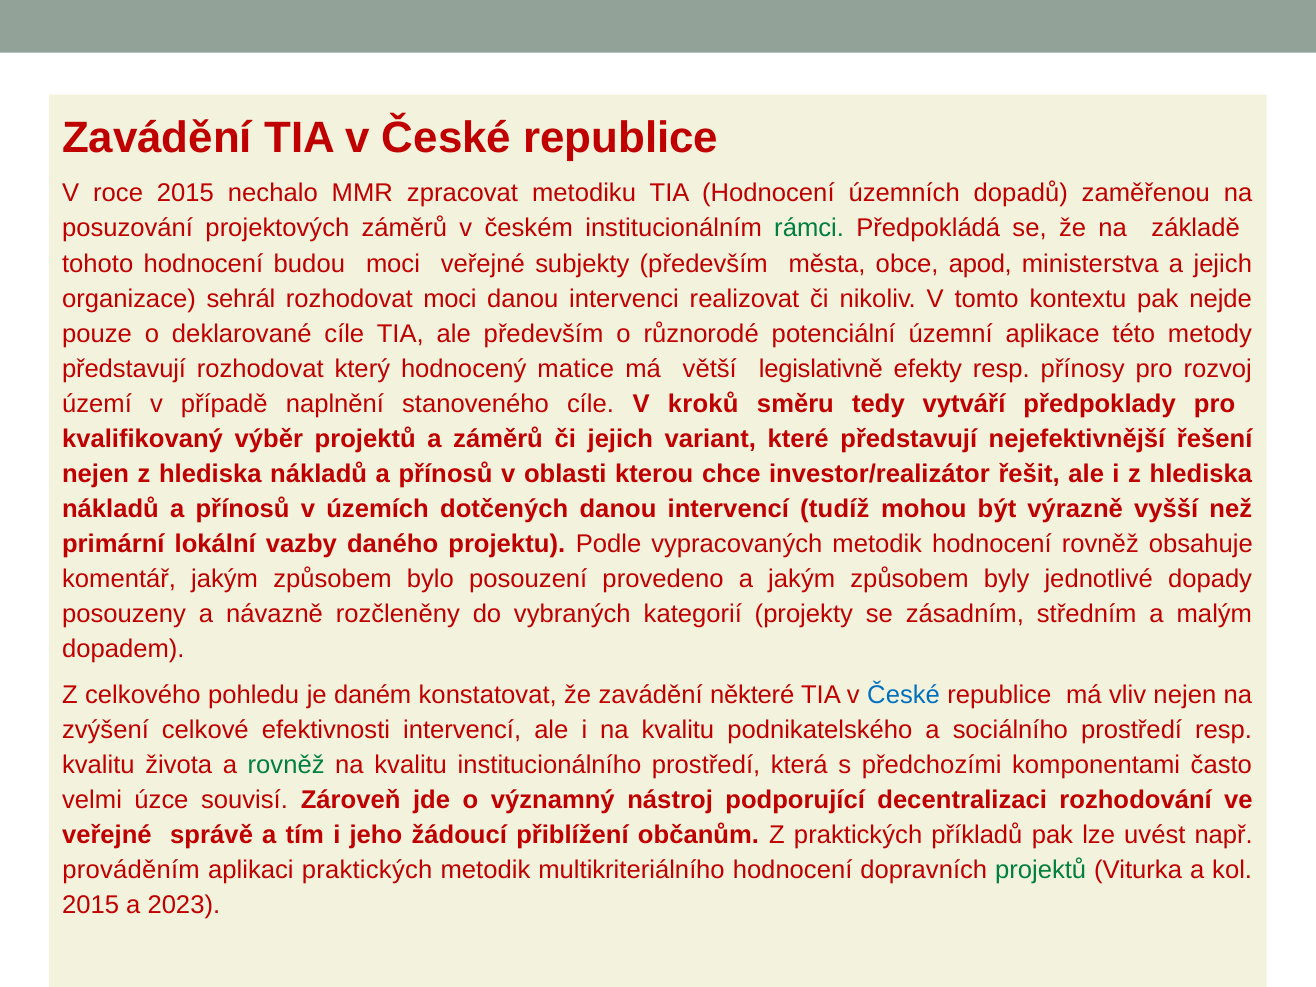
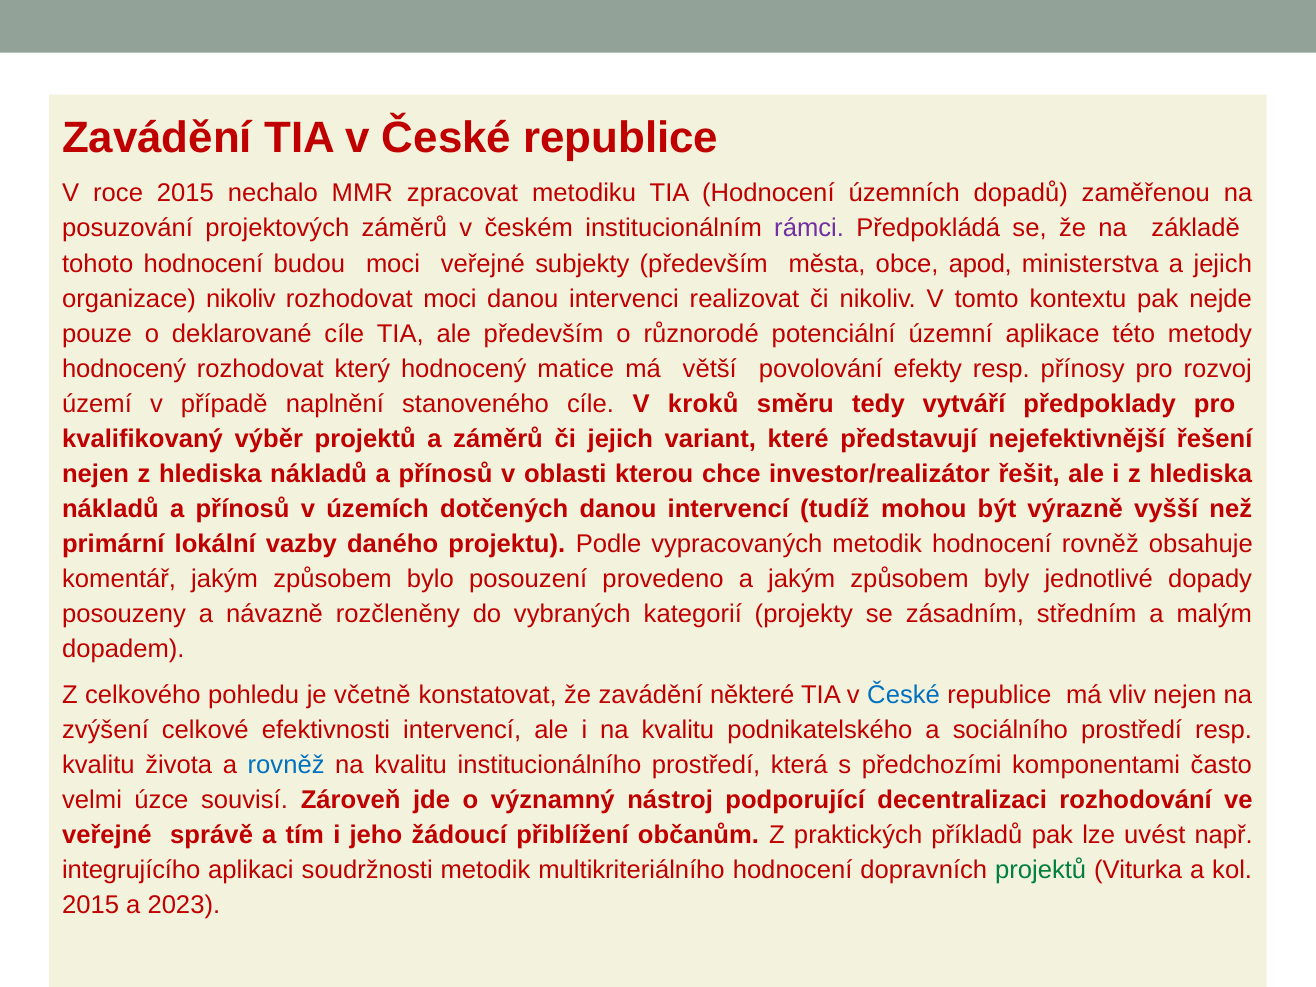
rámci colour: green -> purple
organizace sehrál: sehrál -> nikoliv
představují at (124, 369): představují -> hodnocený
legislativně: legislativně -> povolování
daném: daném -> včetně
rovněž at (286, 765) colour: green -> blue
prováděním: prováděním -> integrujícího
aplikaci praktických: praktických -> soudržnosti
